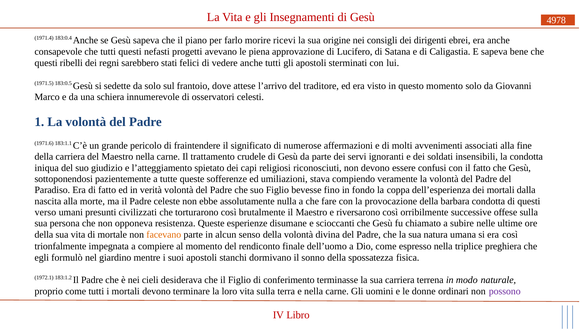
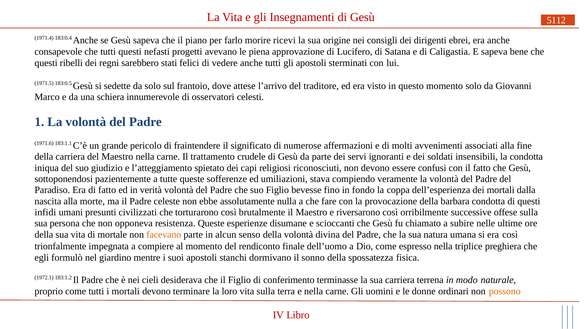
4978: 4978 -> 5112
verso: verso -> infidi
possono colour: purple -> orange
